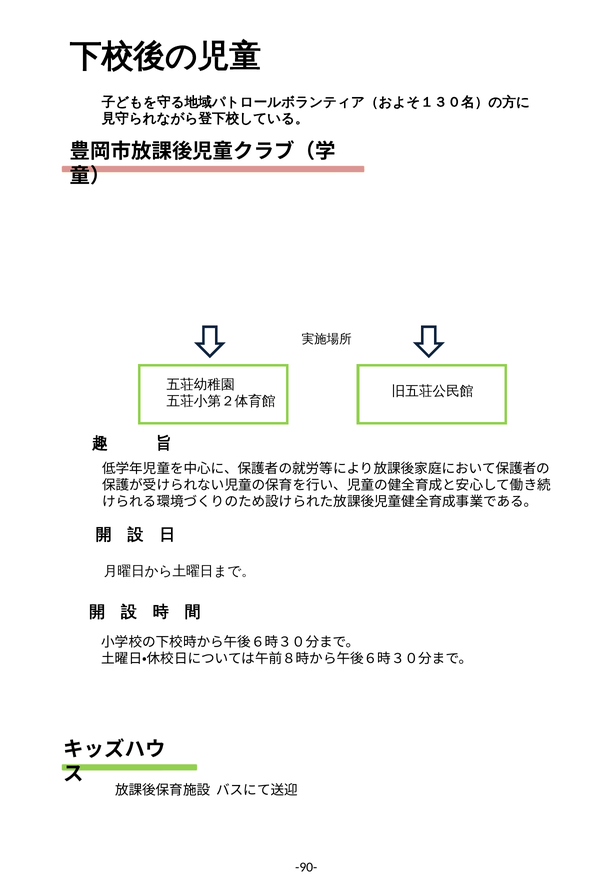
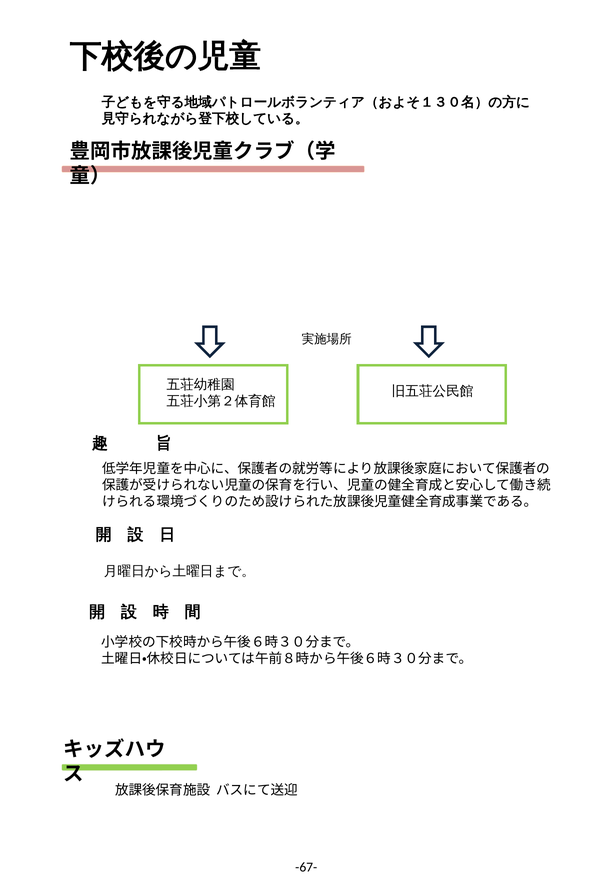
-90-: -90- -> -67-
